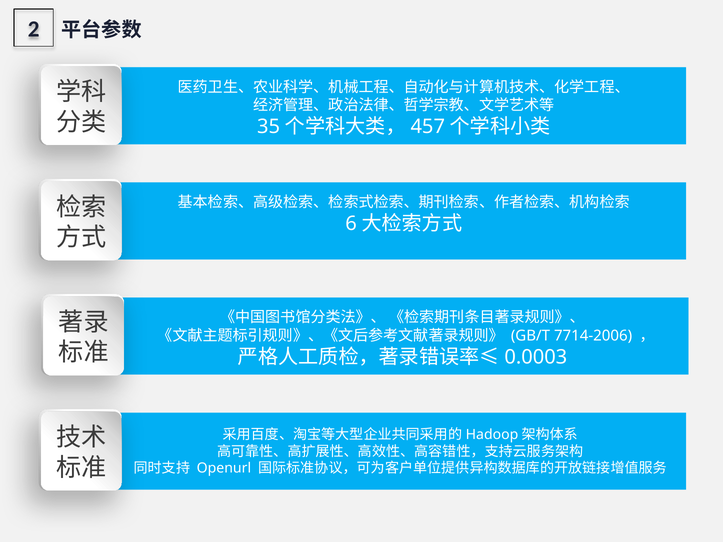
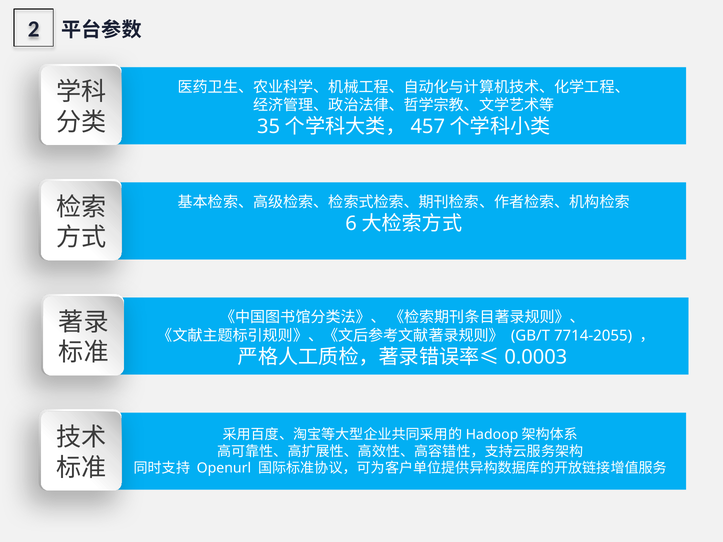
7714-2006: 7714-2006 -> 7714-2055
